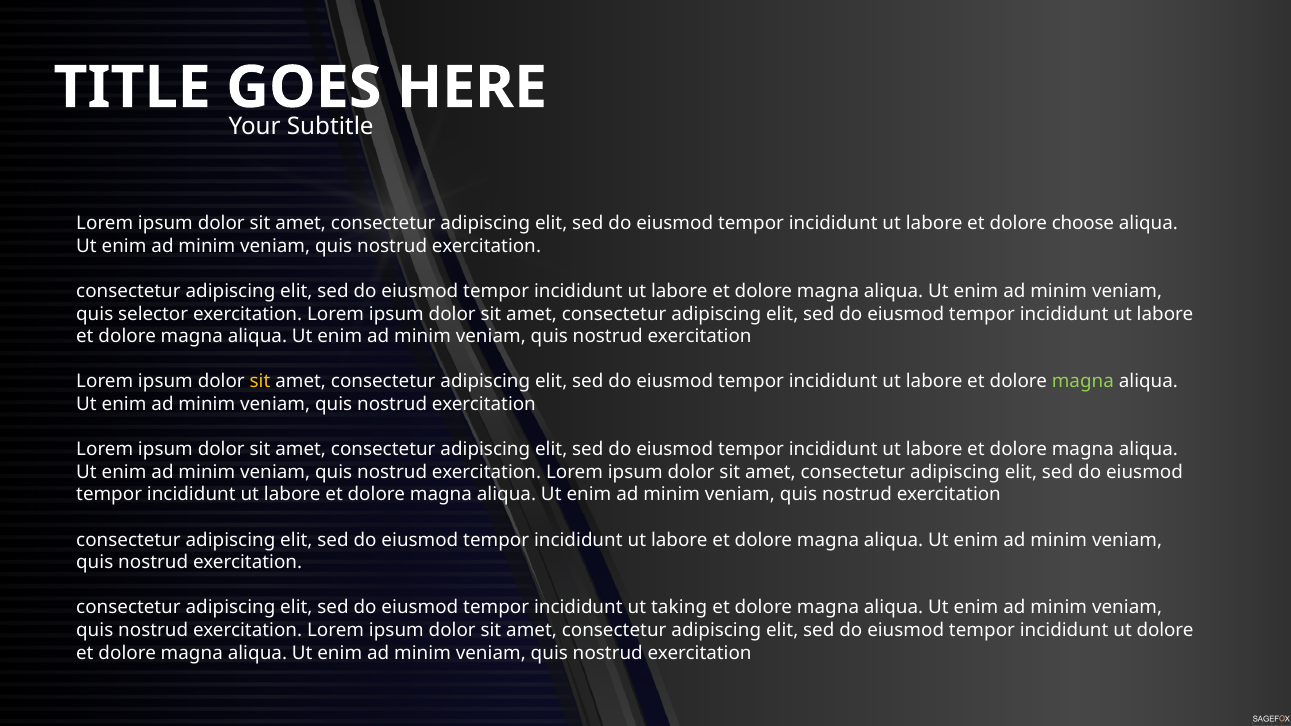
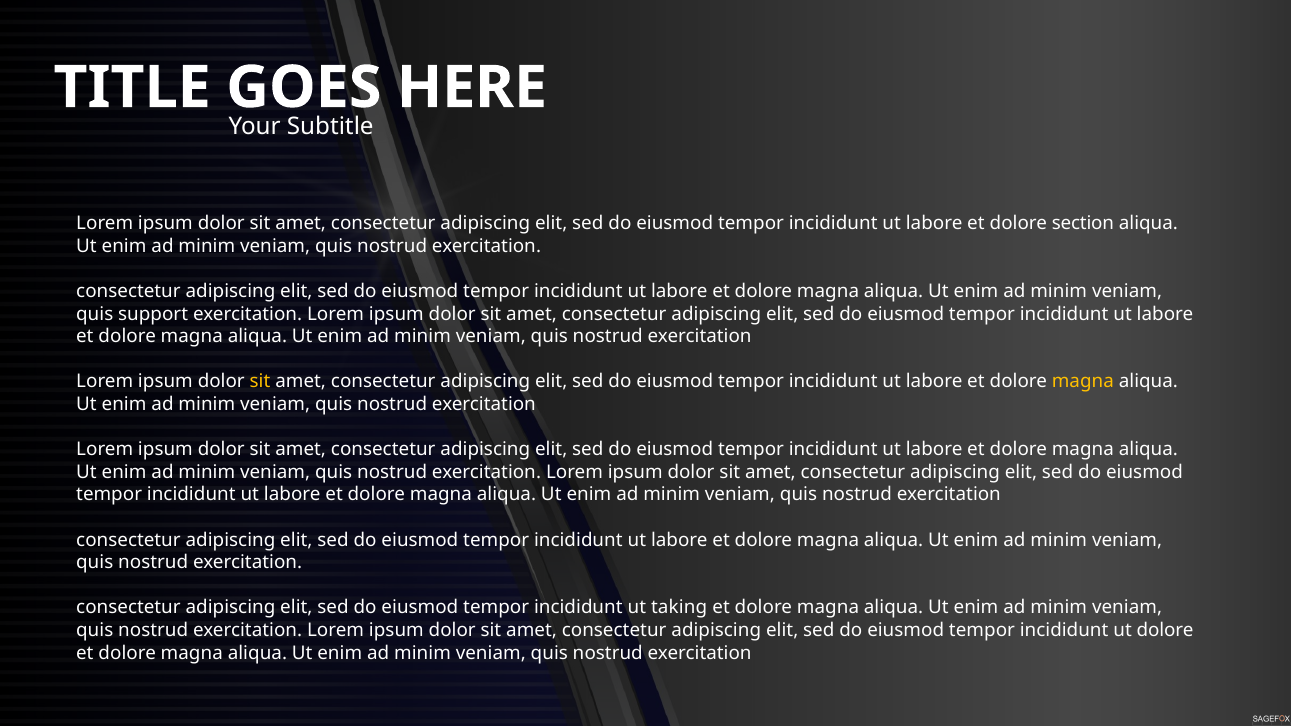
choose: choose -> section
selector: selector -> support
magna at (1083, 382) colour: light green -> yellow
